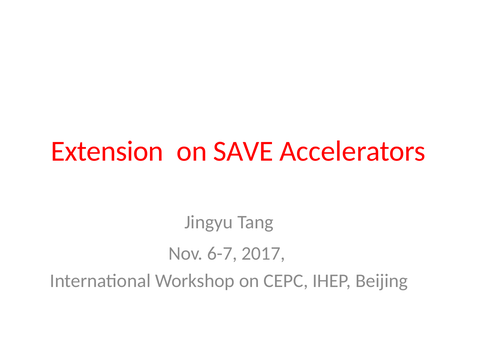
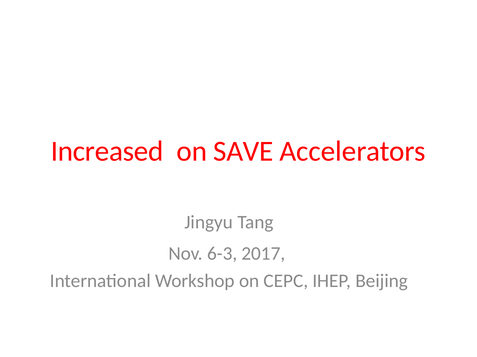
Extension: Extension -> Increased
6-7: 6-7 -> 6-3
